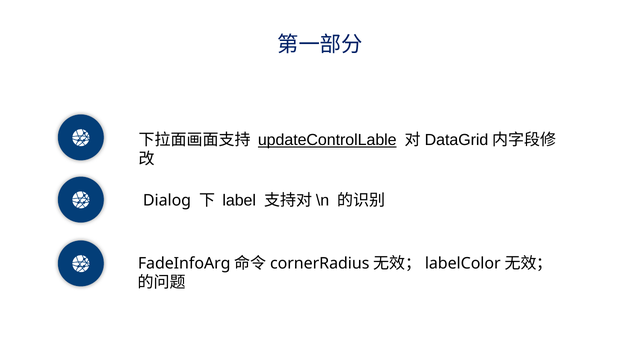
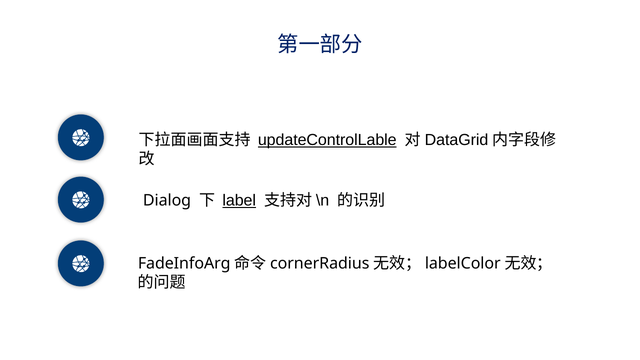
label underline: none -> present
